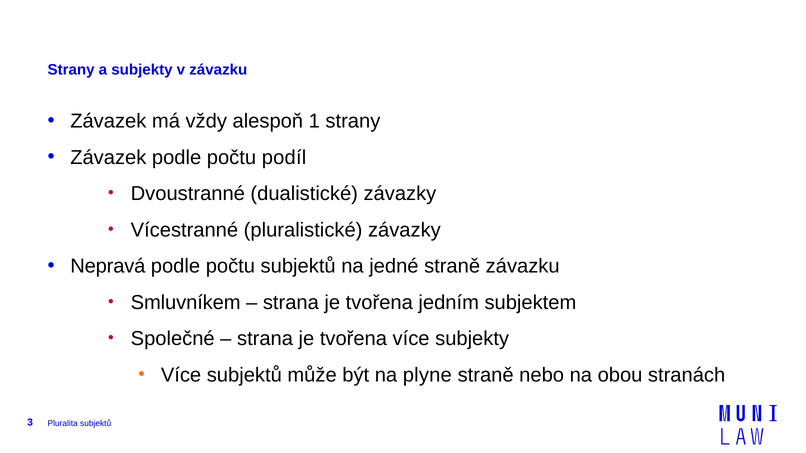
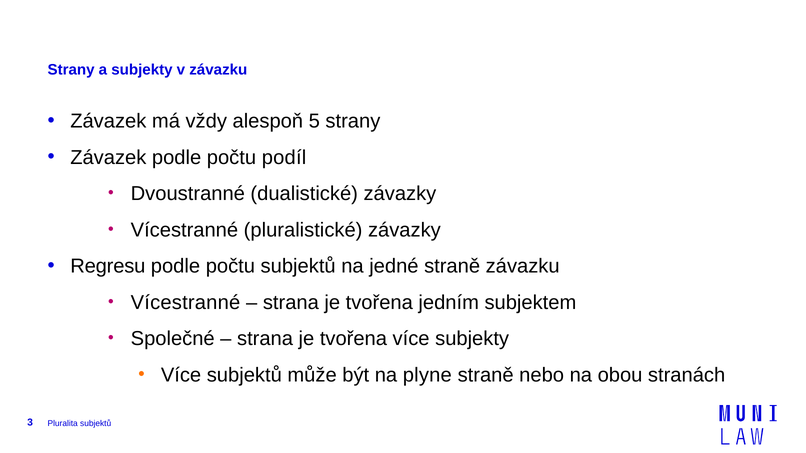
1: 1 -> 5
Nepravá: Nepravá -> Regresu
Smluvníkem at (186, 303): Smluvníkem -> Vícestranné
